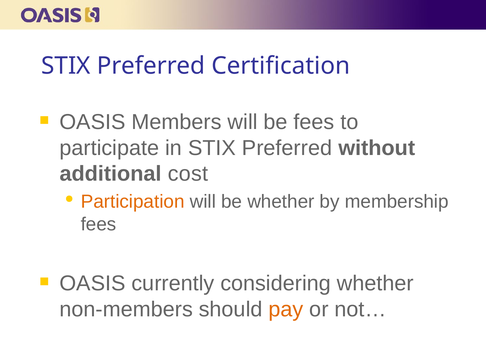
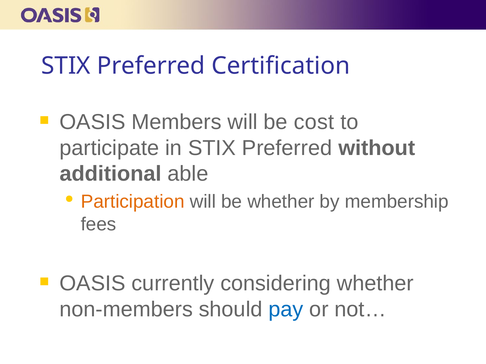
be fees: fees -> cost
cost: cost -> able
pay colour: orange -> blue
